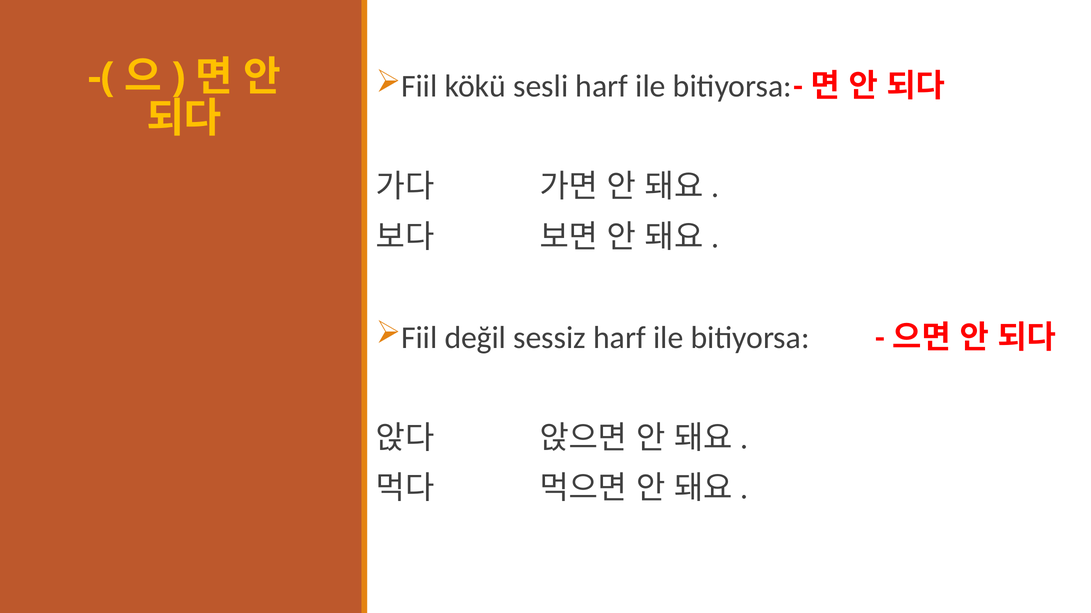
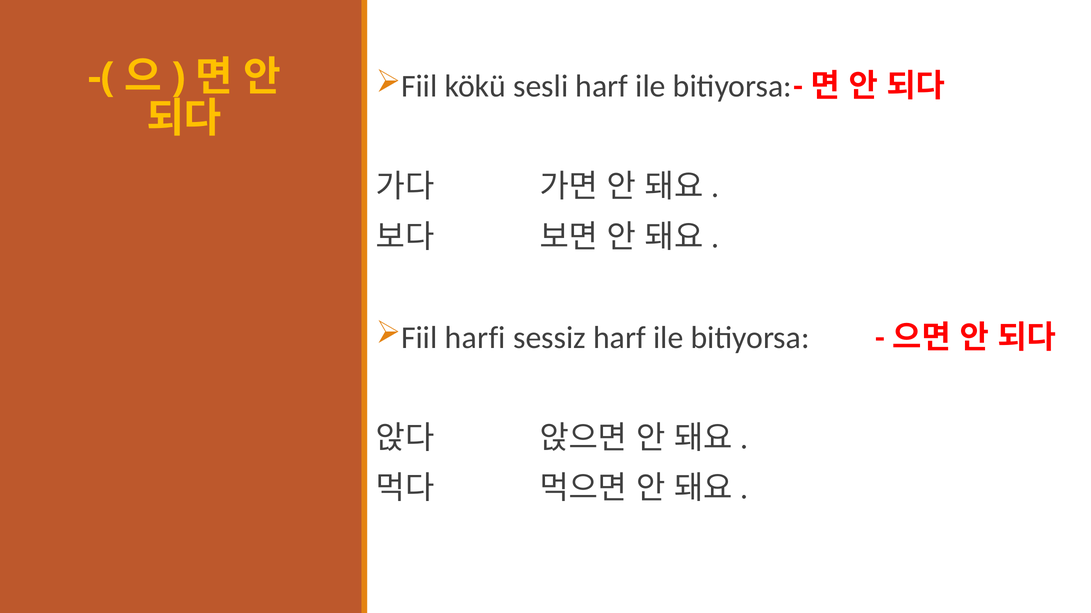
değil: değil -> harfi
